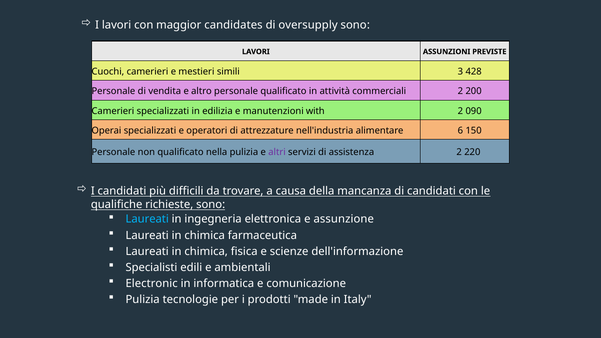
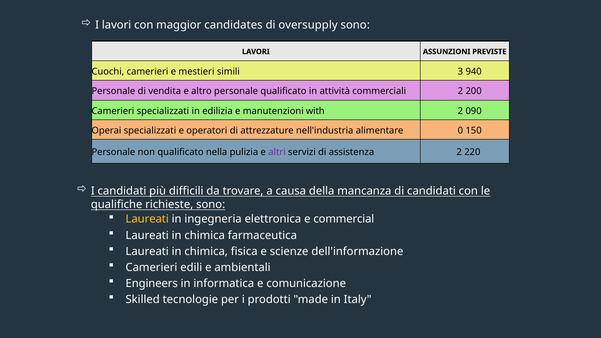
428: 428 -> 940
6: 6 -> 0
Laureati at (147, 219) colour: light blue -> yellow
assunzione: assunzione -> commercial
Specialisti at (151, 267): Specialisti -> Camerieri
Electronic: Electronic -> Engineers
Pulizia at (143, 300): Pulizia -> Skilled
